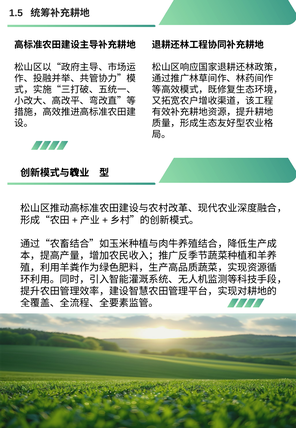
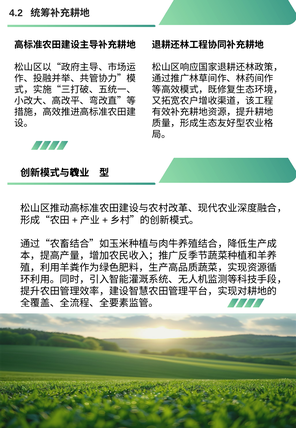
1.5: 1.5 -> 4.2
